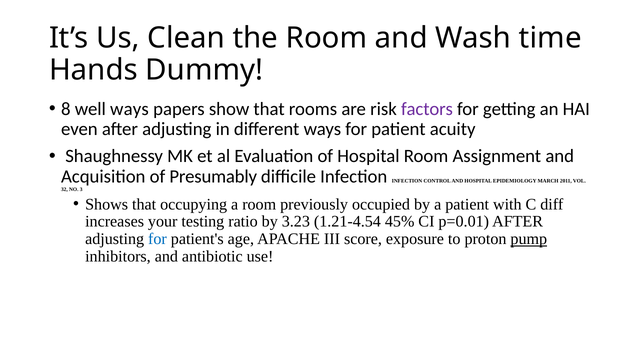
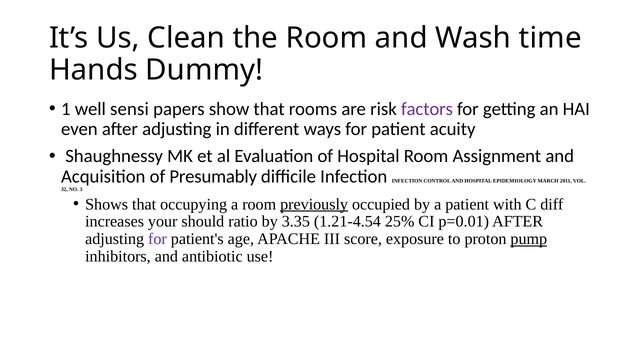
8: 8 -> 1
well ways: ways -> sensi
previously underline: none -> present
testing: testing -> should
3.23: 3.23 -> 3.35
45%: 45% -> 25%
for at (157, 239) colour: blue -> purple
